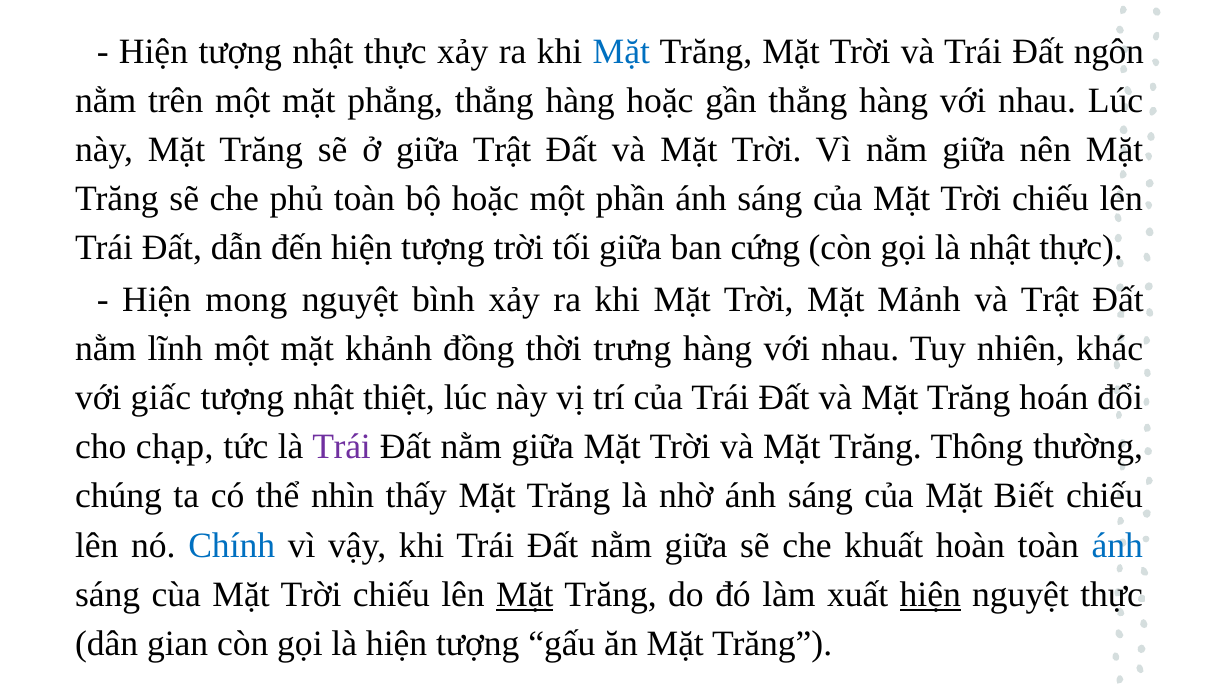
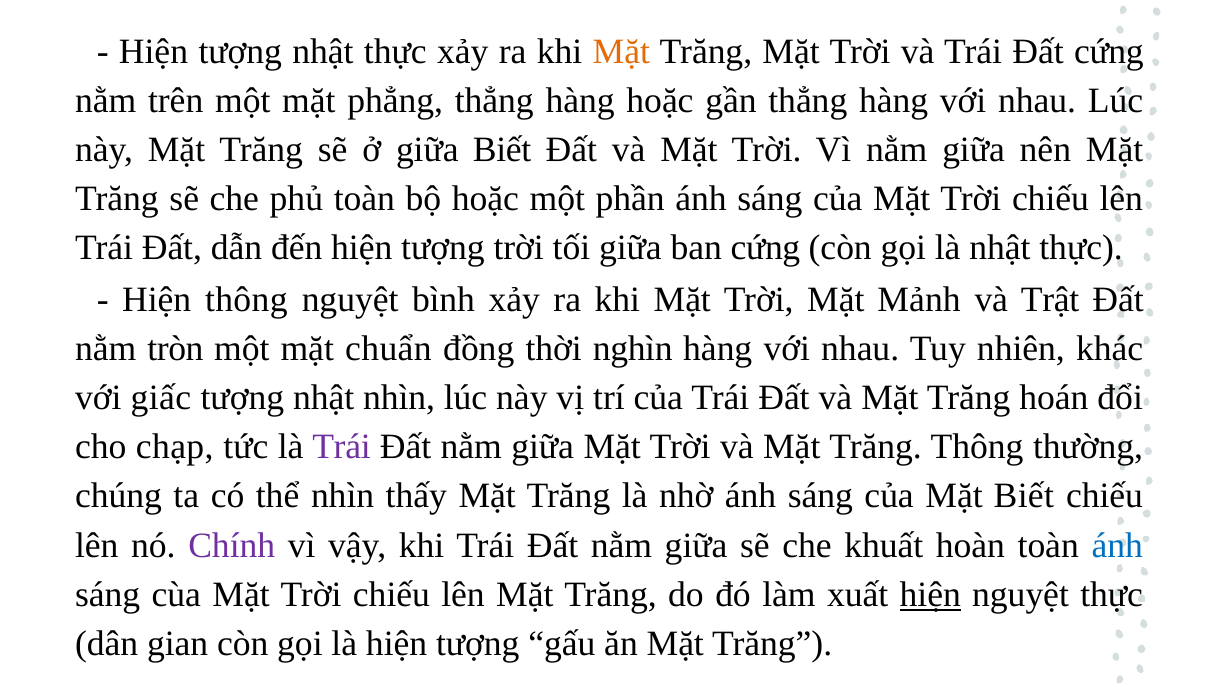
Mặt at (621, 51) colour: blue -> orange
Đất ngôn: ngôn -> cứng
giữa Trật: Trật -> Biết
Hiện mong: mong -> thông
lĩnh: lĩnh -> tròn
khảnh: khảnh -> chuẩn
trưng: trưng -> nghìn
nhật thiệt: thiệt -> nhìn
Chính colour: blue -> purple
Mặt at (525, 594) underline: present -> none
